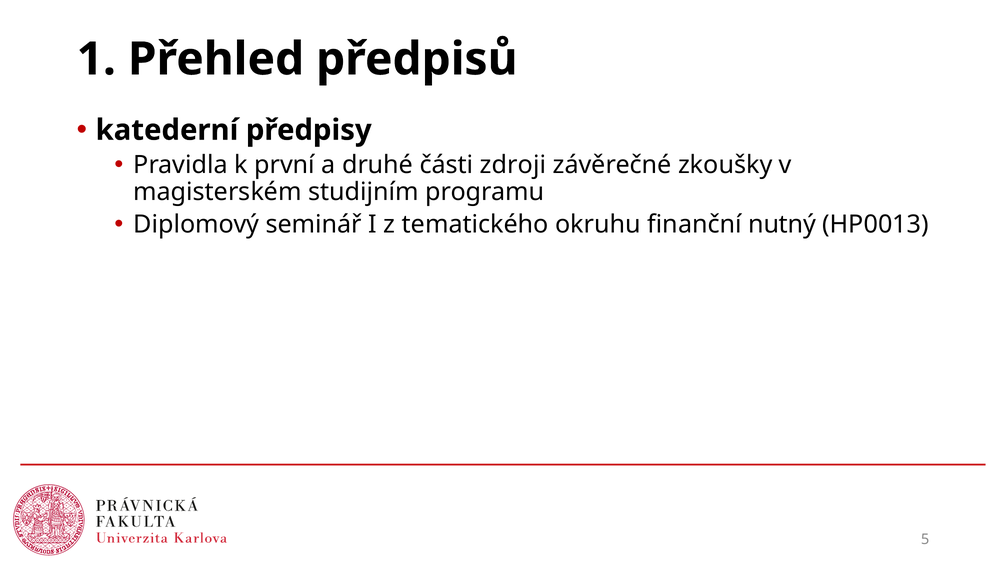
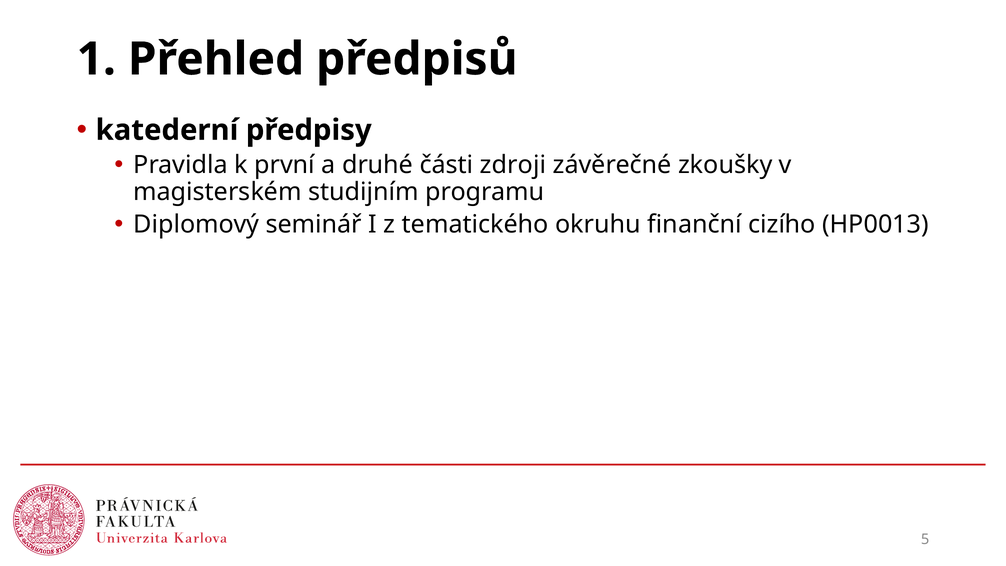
nutný: nutný -> cizího
